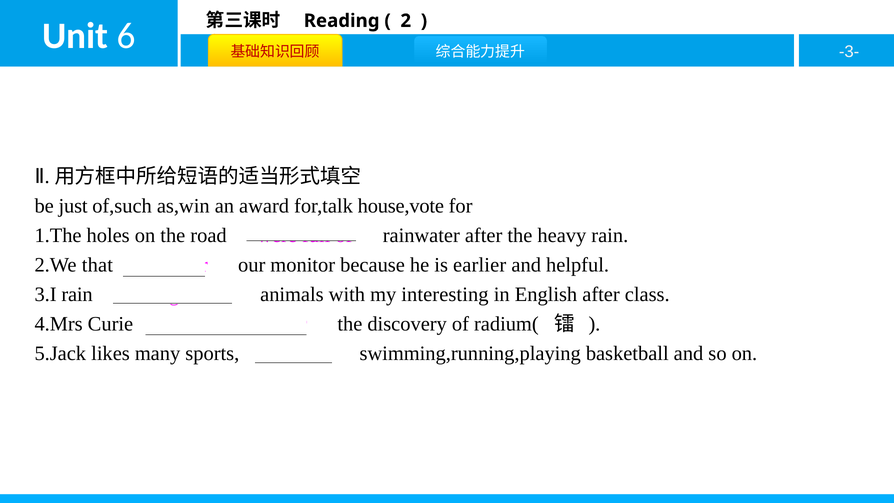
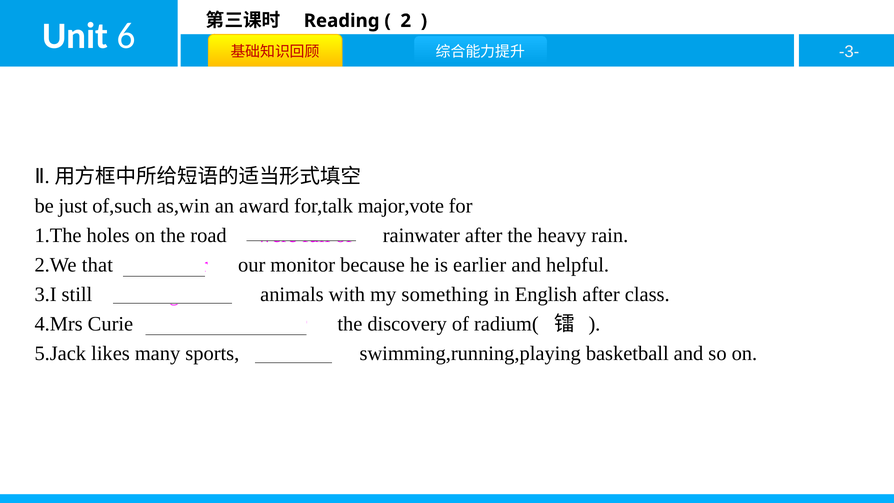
house,vote: house,vote -> major,vote
3.I rain: rain -> still
interesting: interesting -> something
